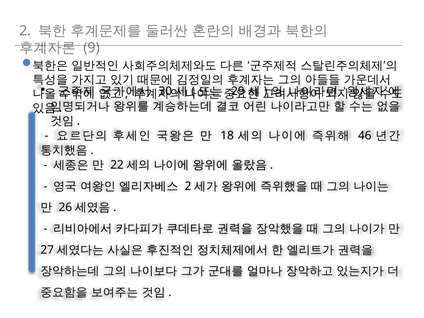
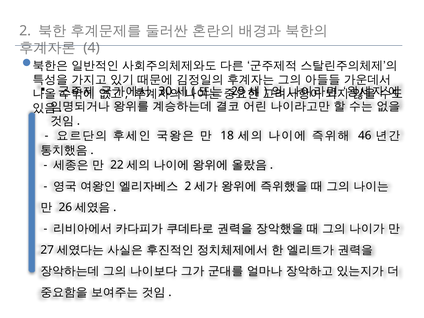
9: 9 -> 4
